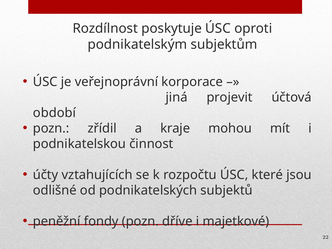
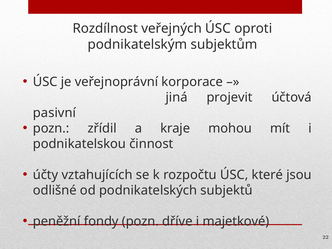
poskytuje: poskytuje -> veřejných
období: období -> pasivní
